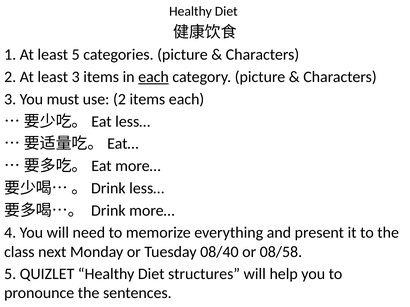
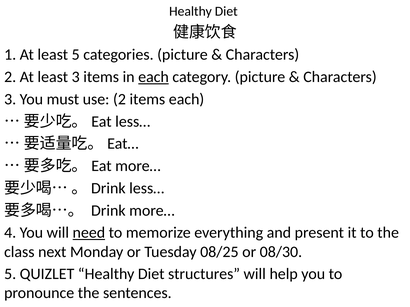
need underline: none -> present
08/40: 08/40 -> 08/25
08/58: 08/58 -> 08/30
